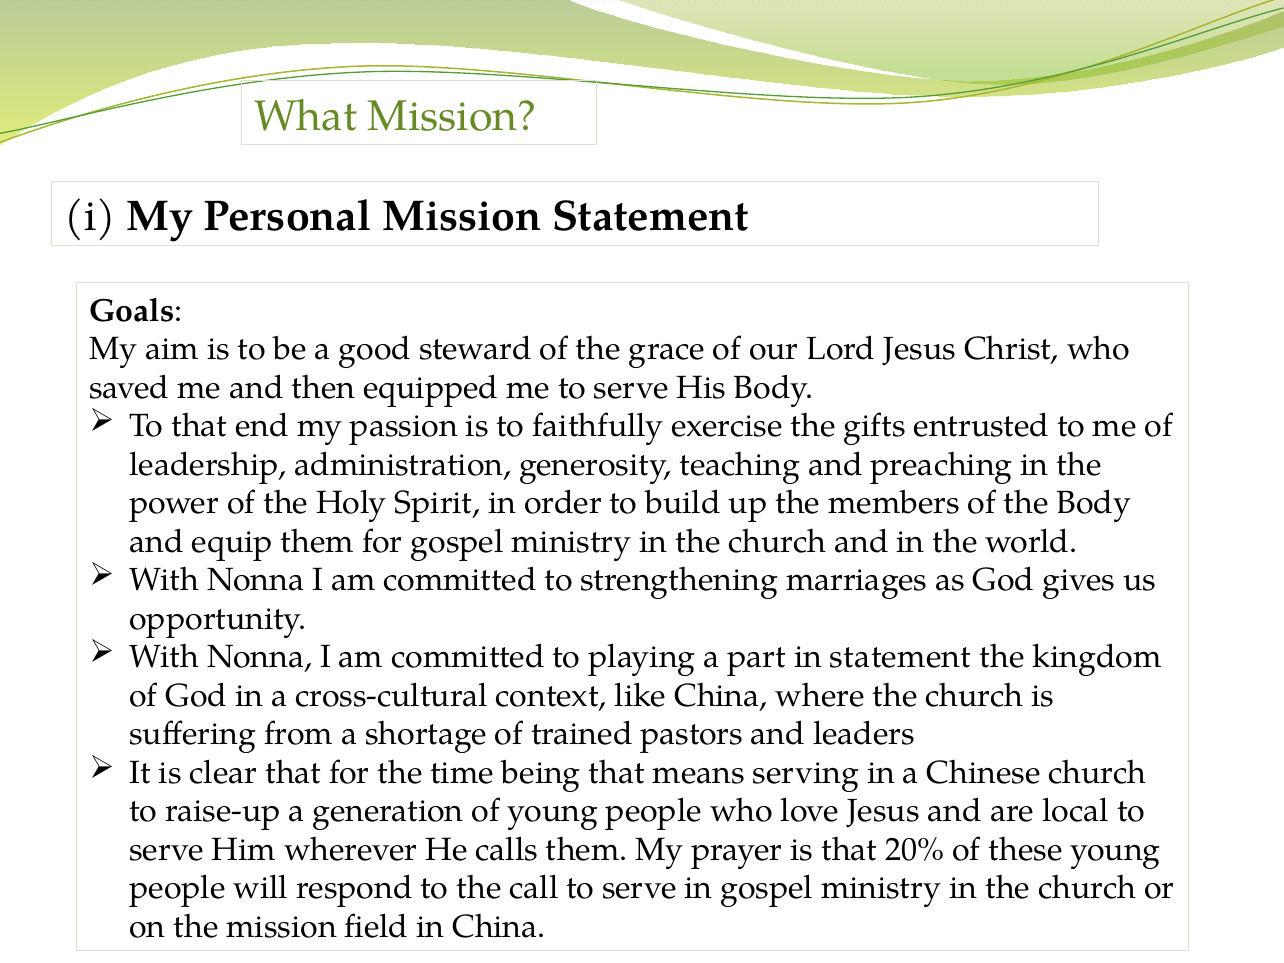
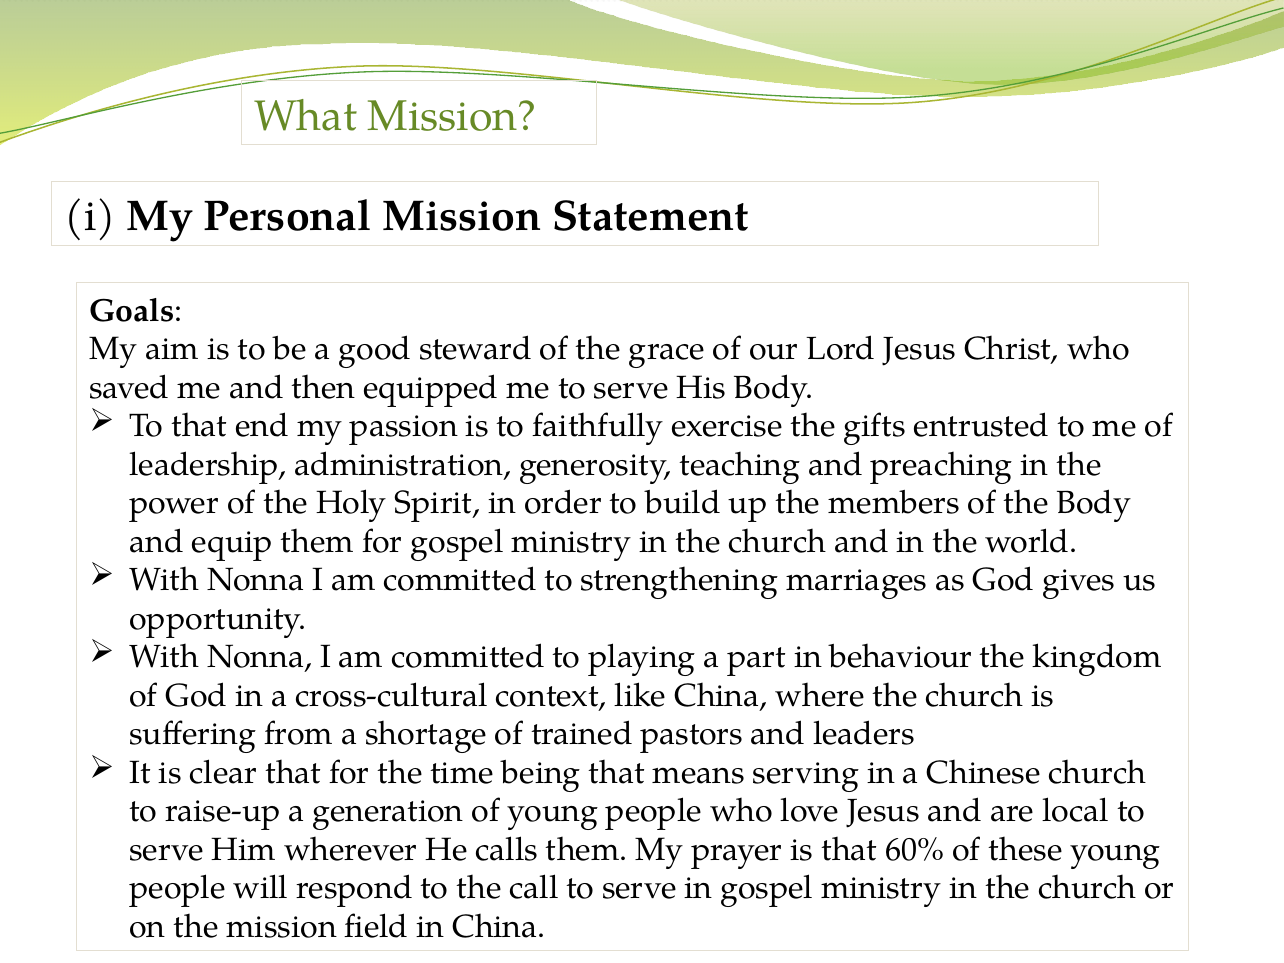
in statement: statement -> behaviour
20%: 20% -> 60%
